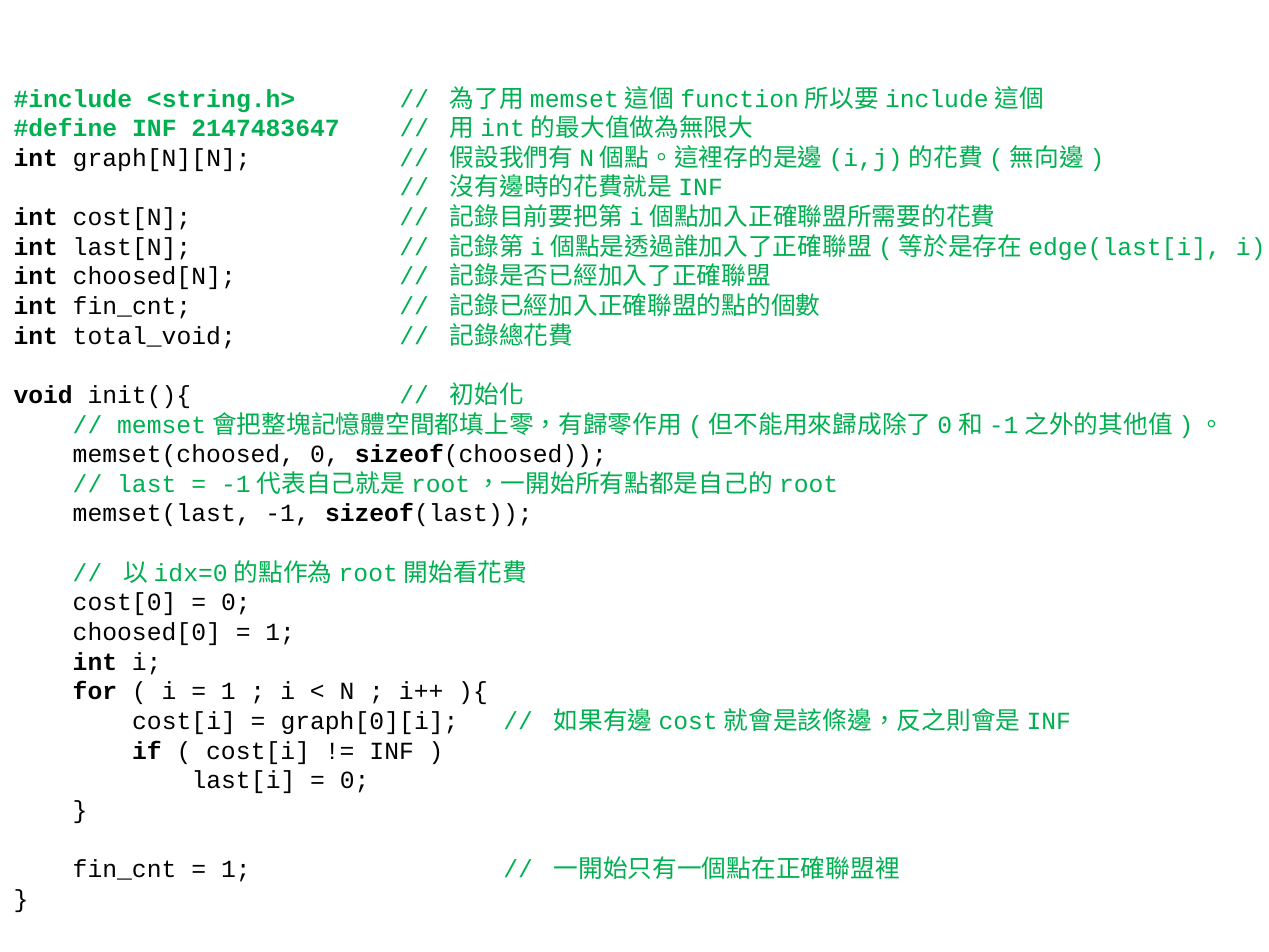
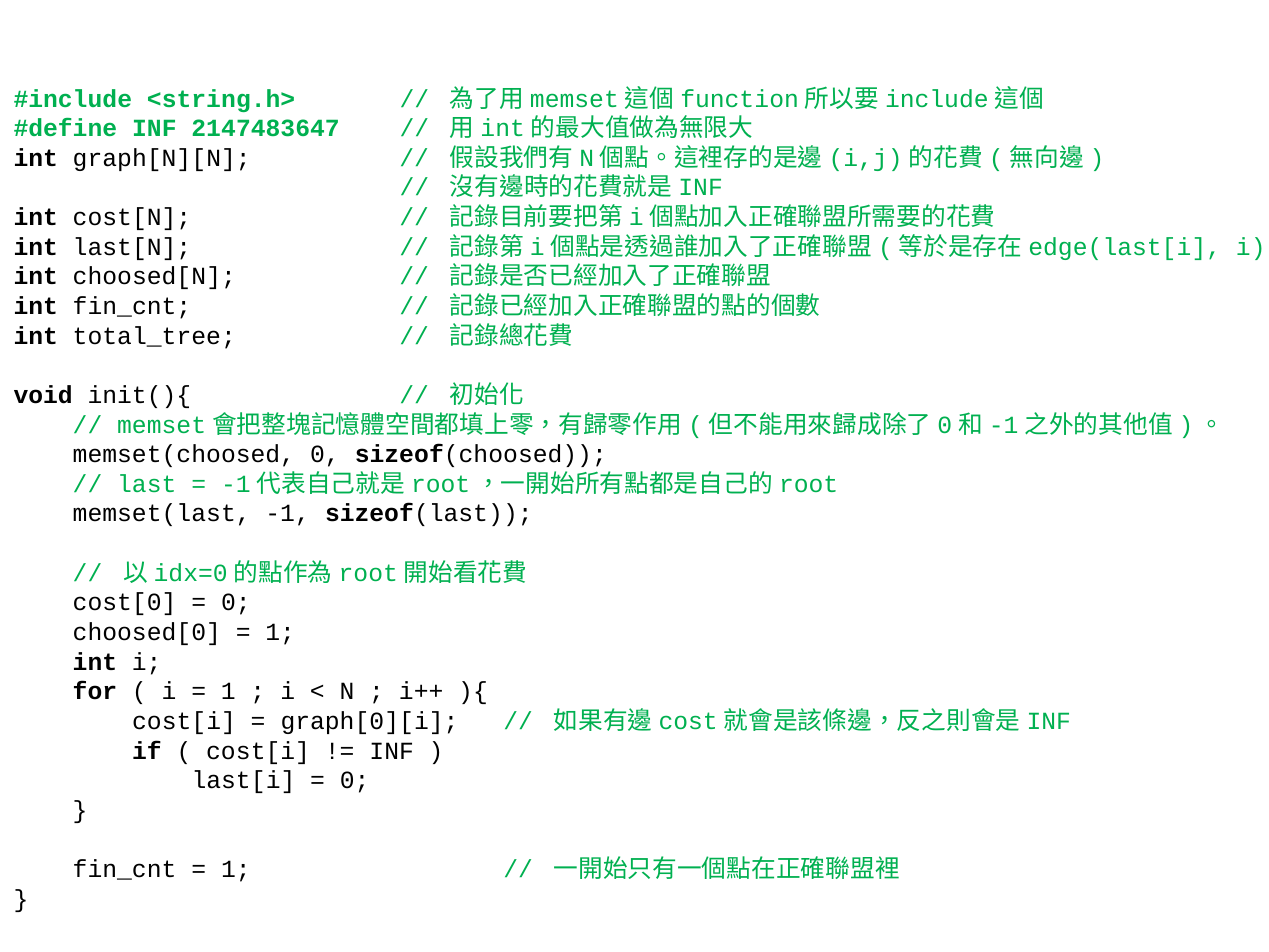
total_void: total_void -> total_tree
